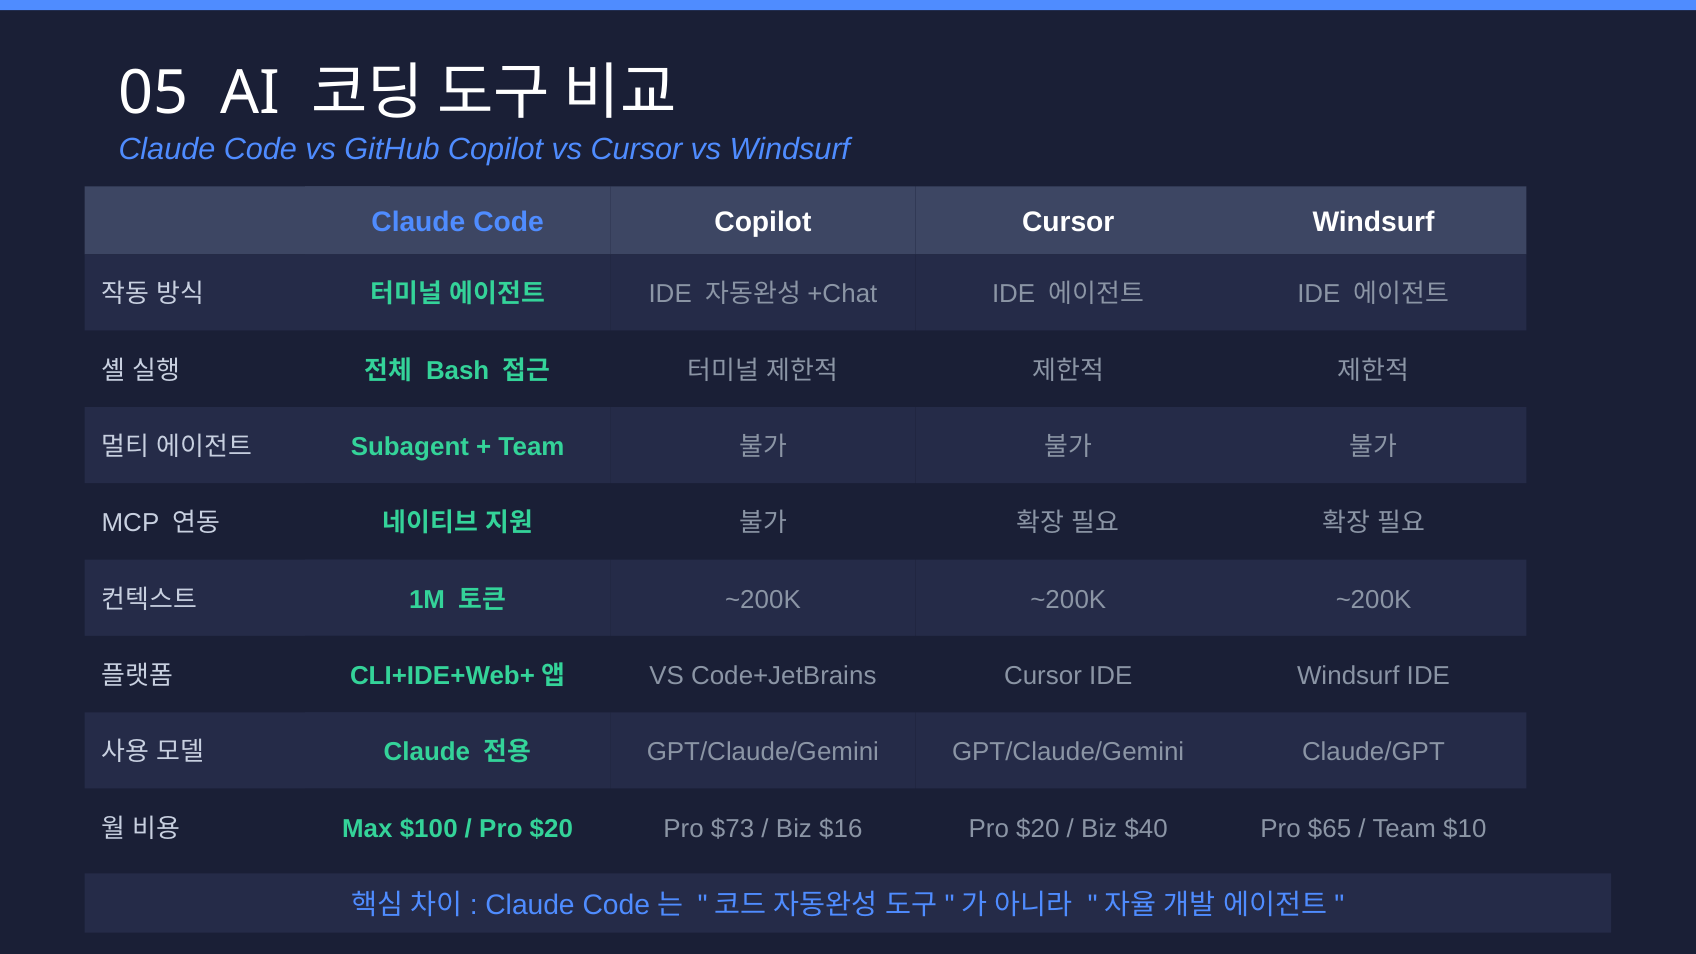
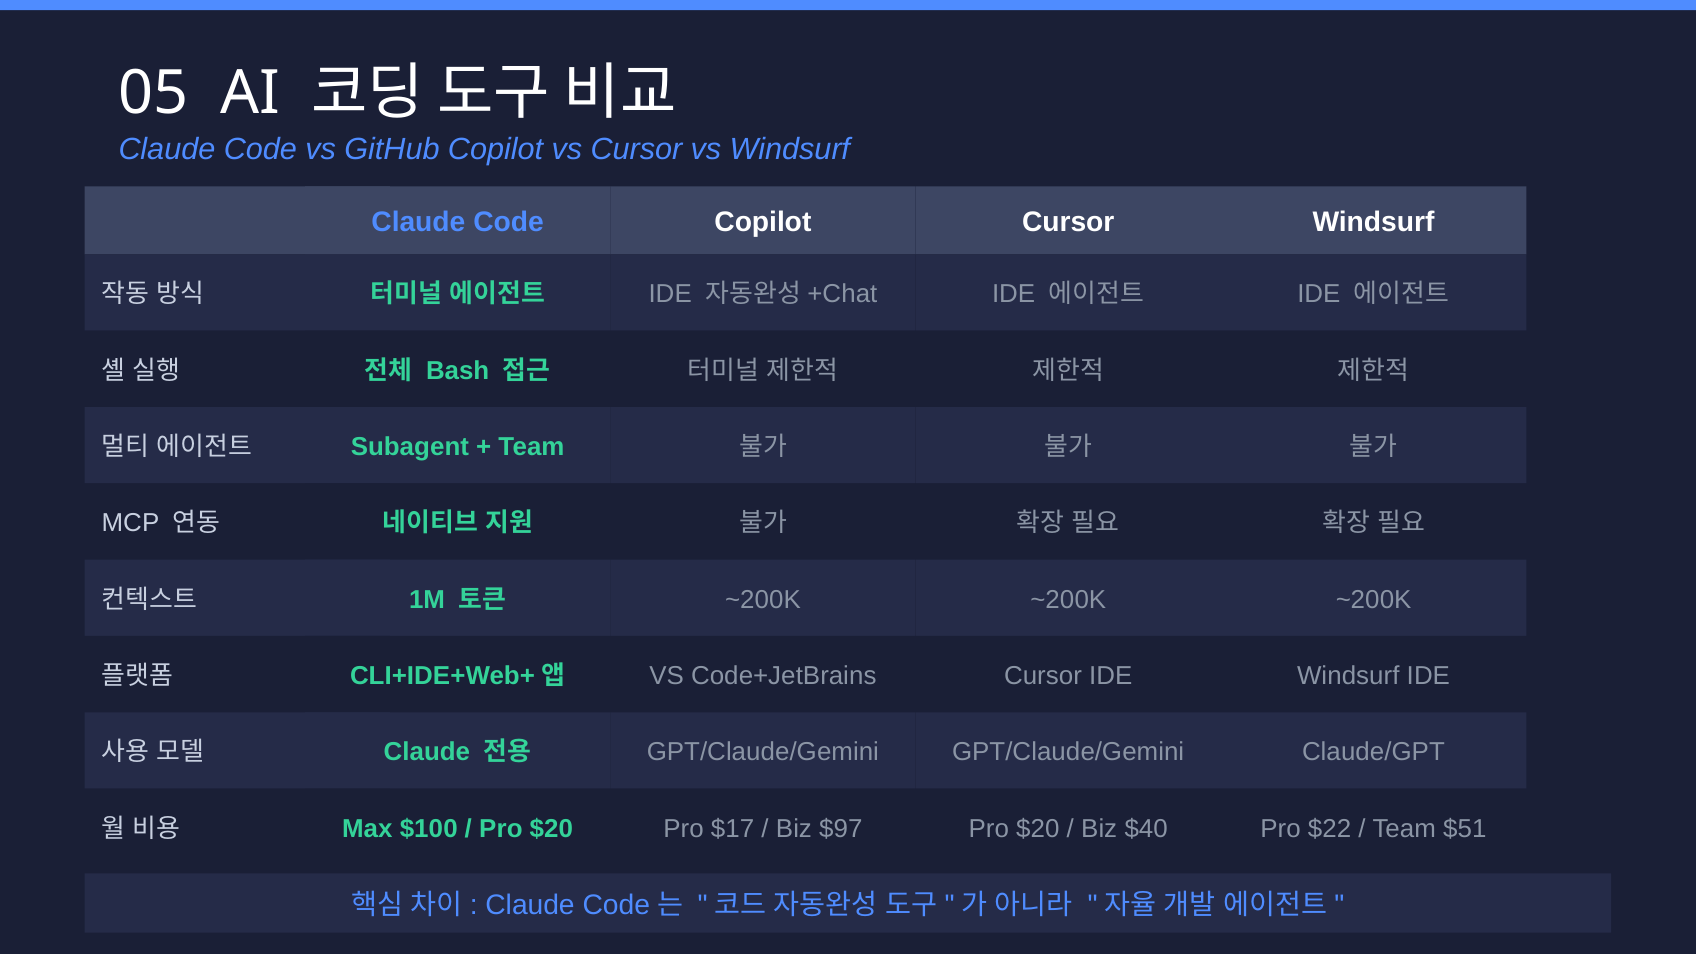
$73: $73 -> $17
$16: $16 -> $97
$65: $65 -> $22
$10: $10 -> $51
